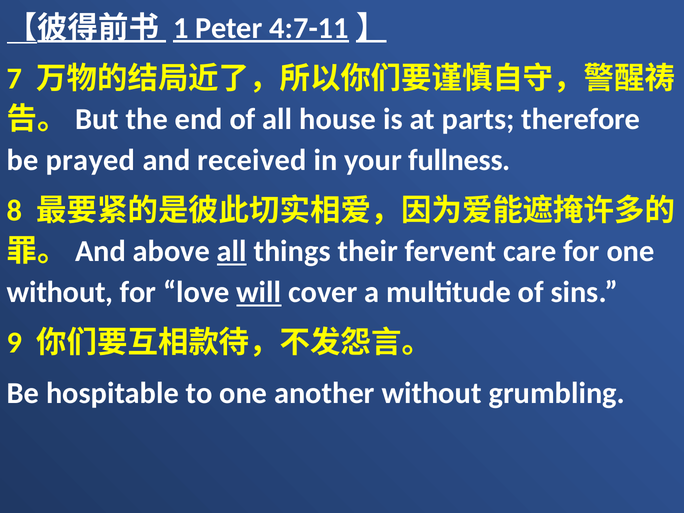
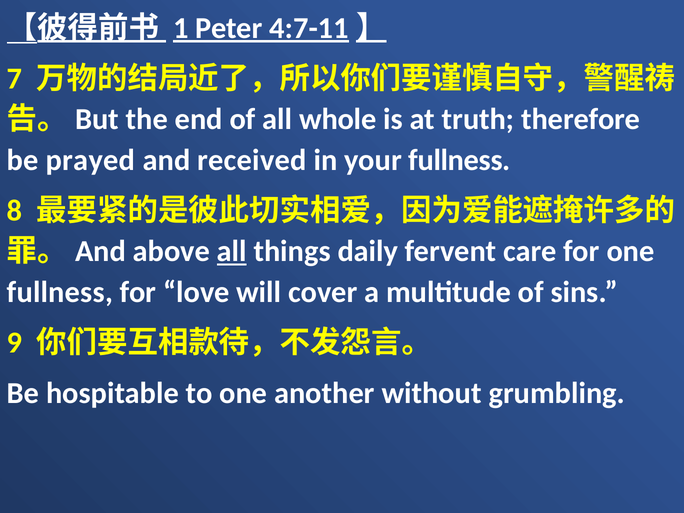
house: house -> whole
parts: parts -> truth
their: their -> daily
without at (60, 292): without -> fullness
will underline: present -> none
